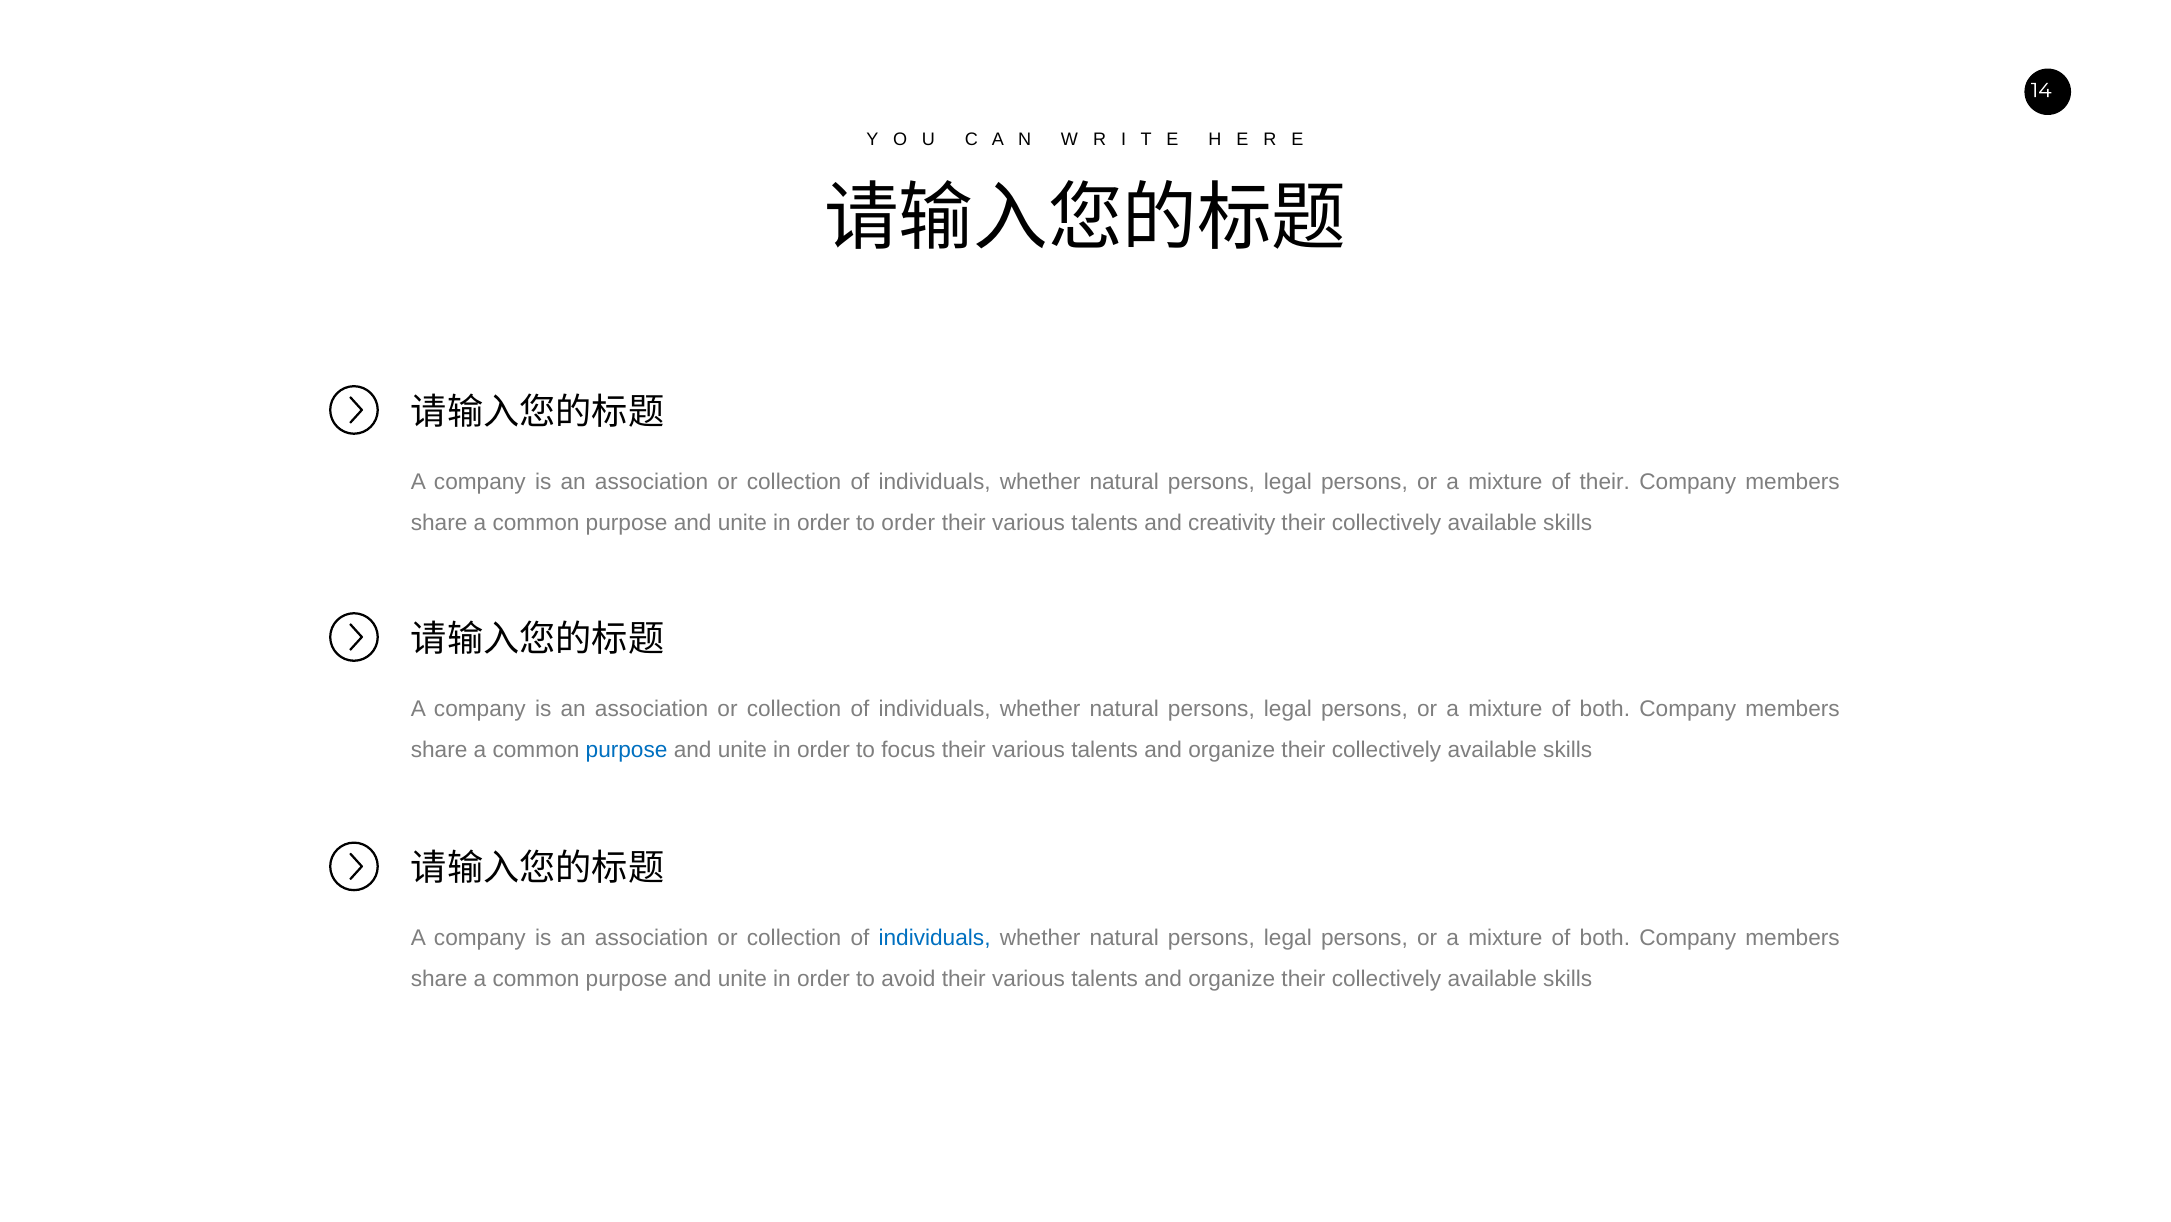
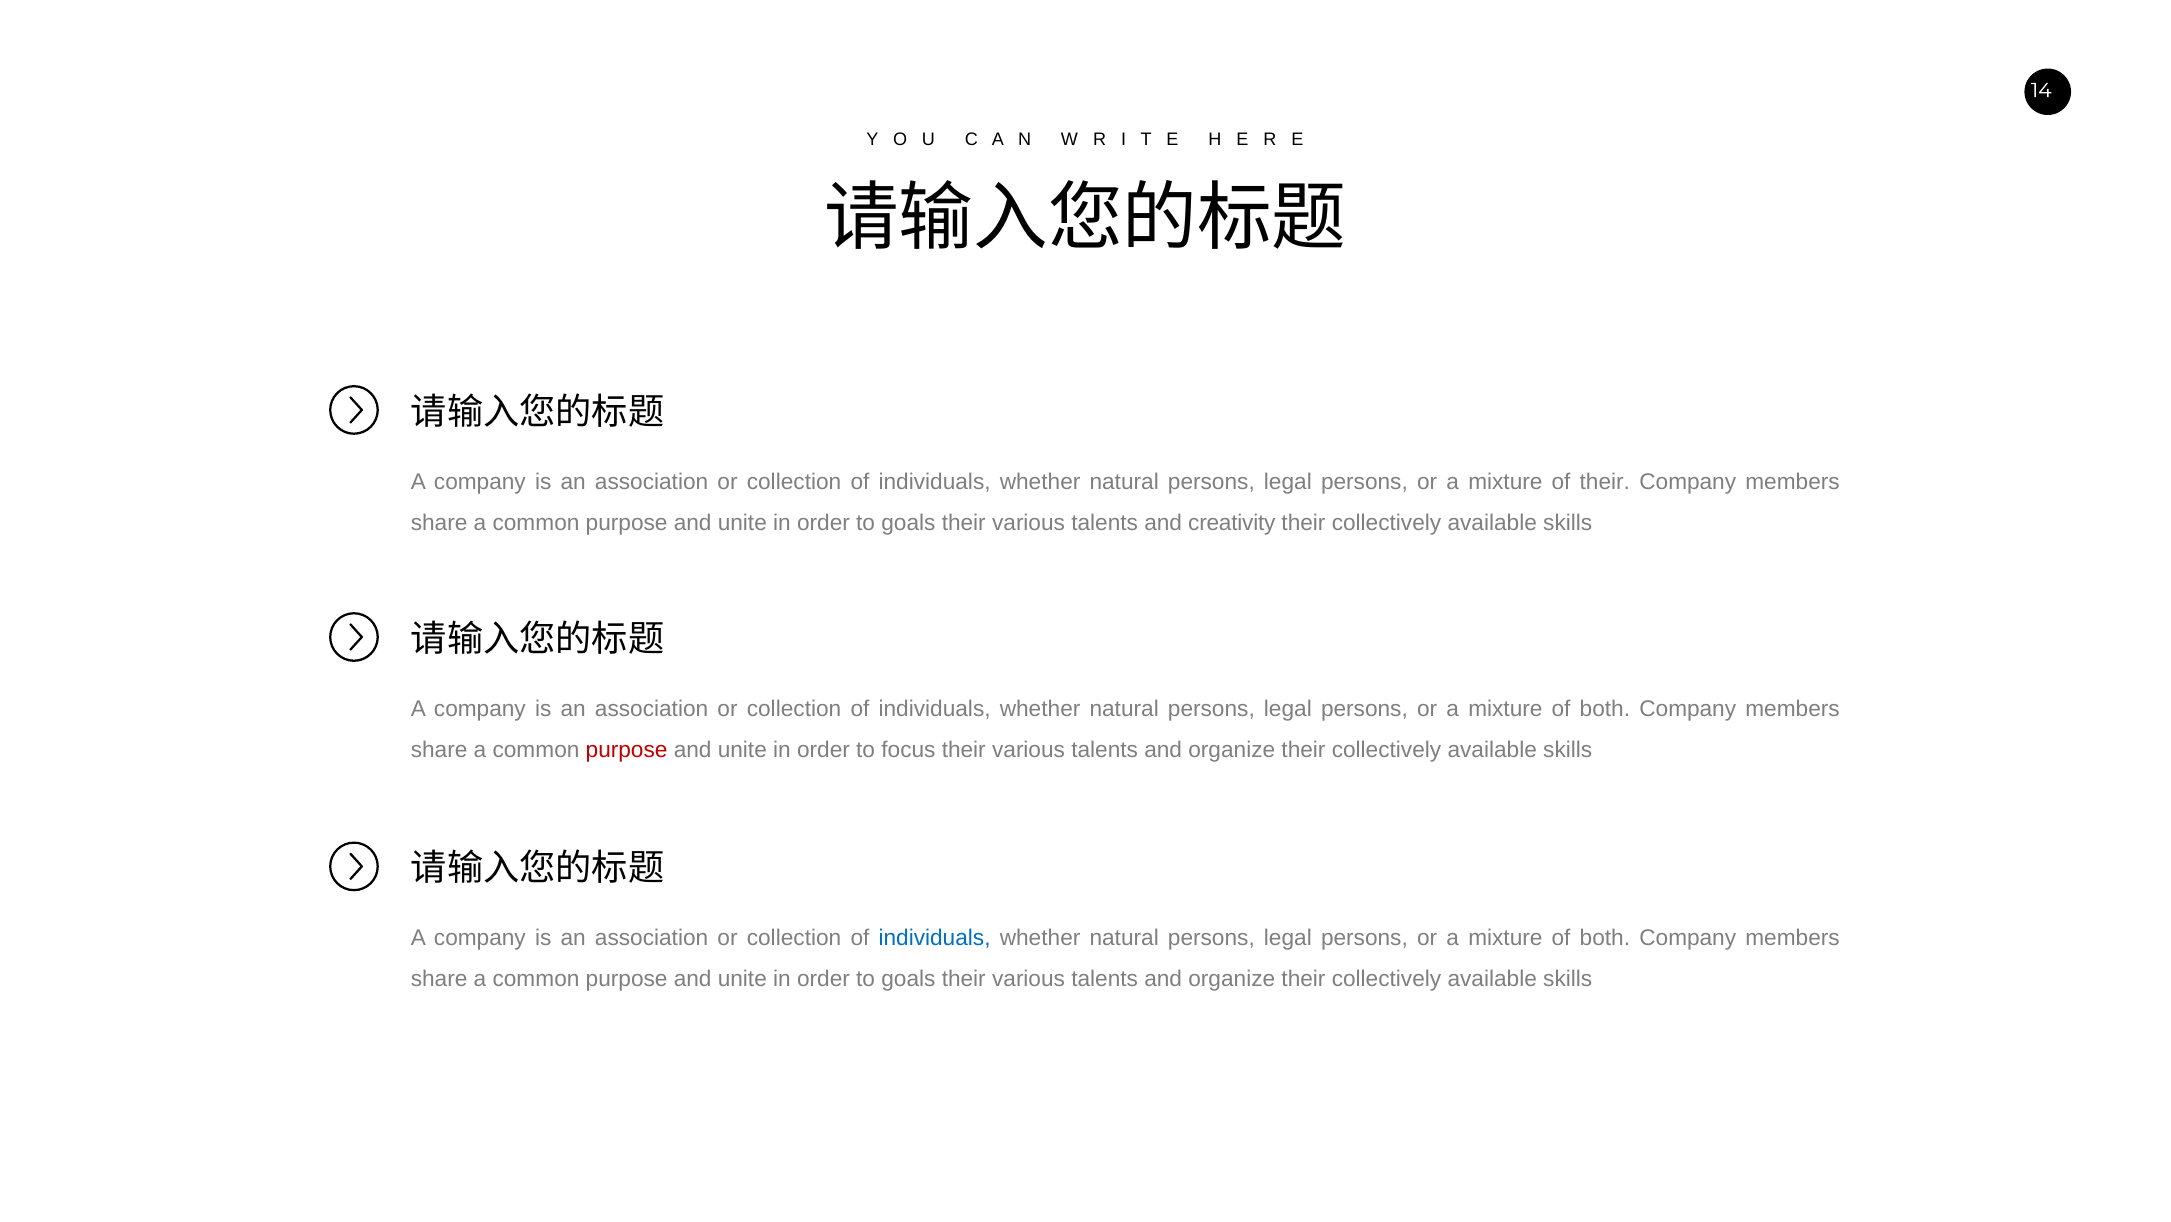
order at (908, 523): order -> goals
purpose at (627, 749) colour: blue -> red
avoid at (908, 979): avoid -> goals
